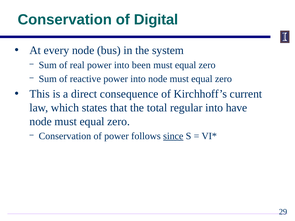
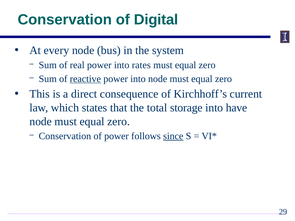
been: been -> rates
reactive underline: none -> present
regular: regular -> storage
